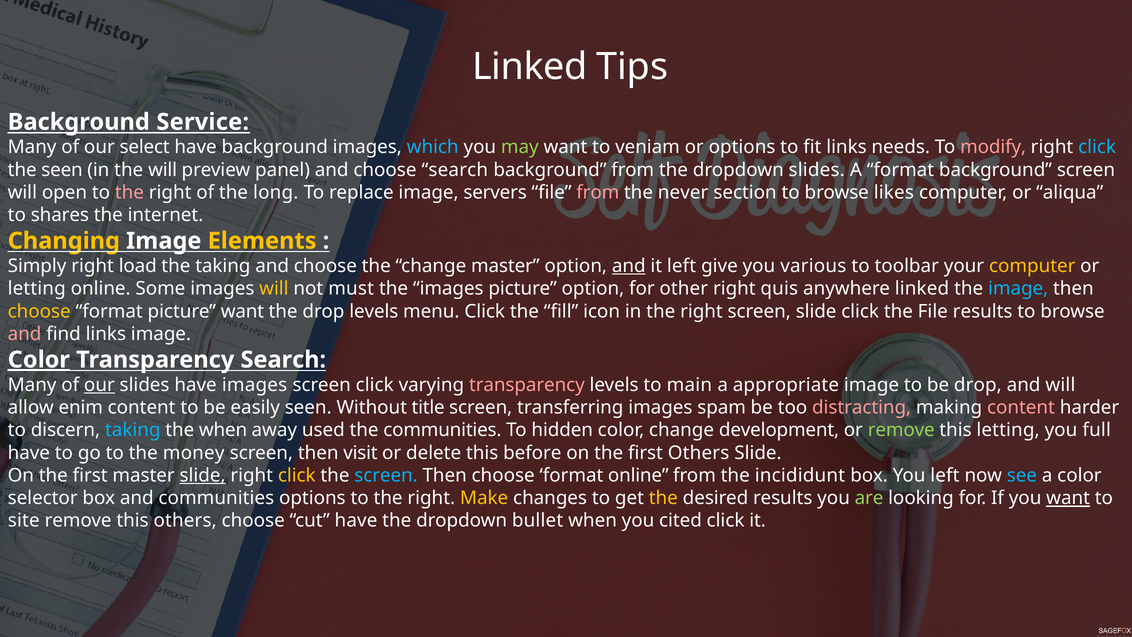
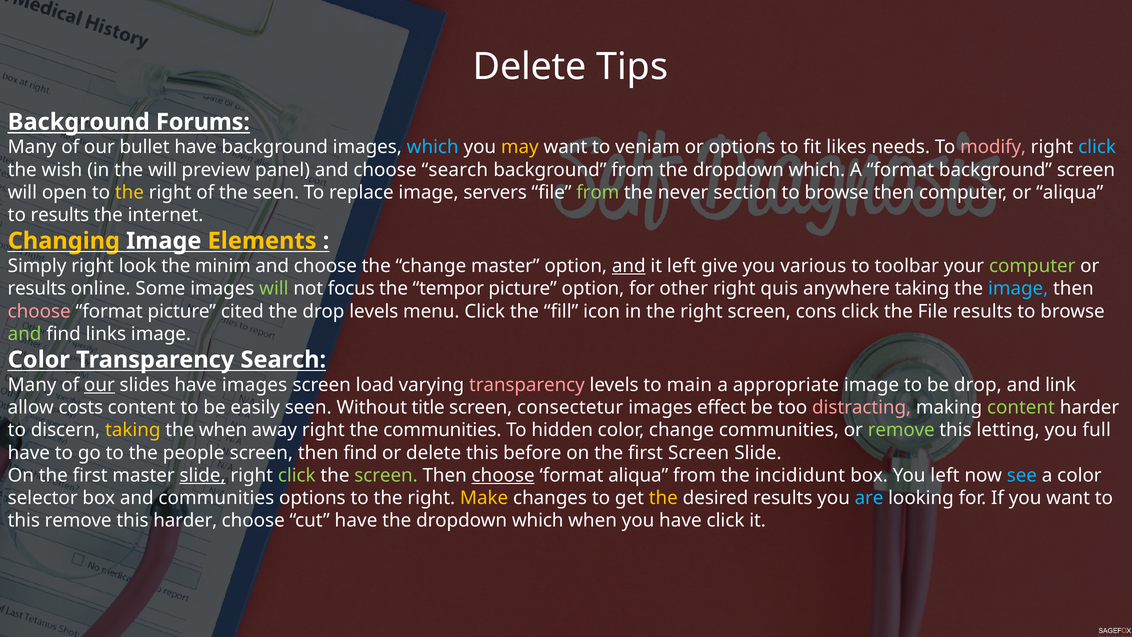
Linked at (530, 67): Linked -> Delete
Service: Service -> Forums
select: select -> bullet
may colour: light green -> yellow
fit links: links -> likes
the seen: seen -> wish
from the dropdown slides: slides -> which
the at (129, 192) colour: pink -> yellow
the long: long -> seen
from at (598, 192) colour: pink -> light green
browse likes: likes -> then
to shares: shares -> results
load: load -> look
the taking: taking -> minim
computer at (1032, 266) colour: yellow -> light green
letting at (37, 289): letting -> results
will at (274, 289) colour: yellow -> light green
must: must -> focus
the images: images -> tempor
anywhere linked: linked -> taking
choose at (39, 311) colour: yellow -> pink
picture want: want -> cited
screen slide: slide -> cons
and at (25, 334) colour: pink -> light green
Color at (39, 360) underline: present -> none
screen click: click -> load
and will: will -> link
enim: enim -> costs
transferring: transferring -> consectetur
spam: spam -> effect
content at (1021, 407) colour: pink -> light green
taking at (133, 430) colour: light blue -> yellow
away used: used -> right
change development: development -> communities
money: money -> people
then visit: visit -> find
first Others: Others -> Screen
click at (297, 475) colour: yellow -> light green
screen at (386, 475) colour: light blue -> light green
choose at (503, 475) underline: none -> present
format online: online -> aliqua
are colour: light green -> light blue
want at (1068, 498) underline: present -> none
site at (24, 521): site -> this
this others: others -> harder
bullet at (538, 521): bullet -> which
you cited: cited -> have
